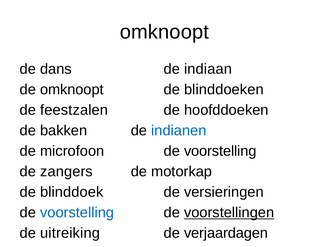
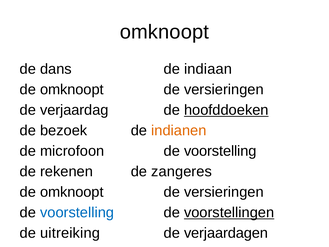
blinddoeken at (224, 89): blinddoeken -> versieringen
feestzalen: feestzalen -> verjaardag
hoofddoeken underline: none -> present
bakken: bakken -> bezoek
indianen colour: blue -> orange
zangers: zangers -> rekenen
motorkap: motorkap -> zangeres
blinddoek at (72, 192): blinddoek -> omknoopt
